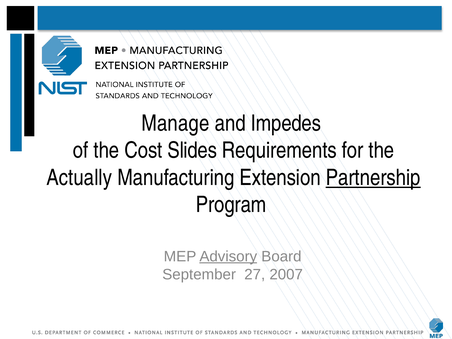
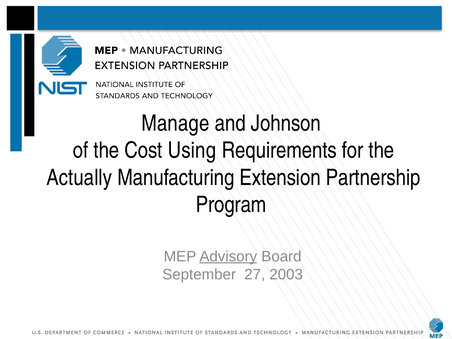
Impedes: Impedes -> Johnson
Slides: Slides -> Using
Partnership underline: present -> none
2007: 2007 -> 2003
